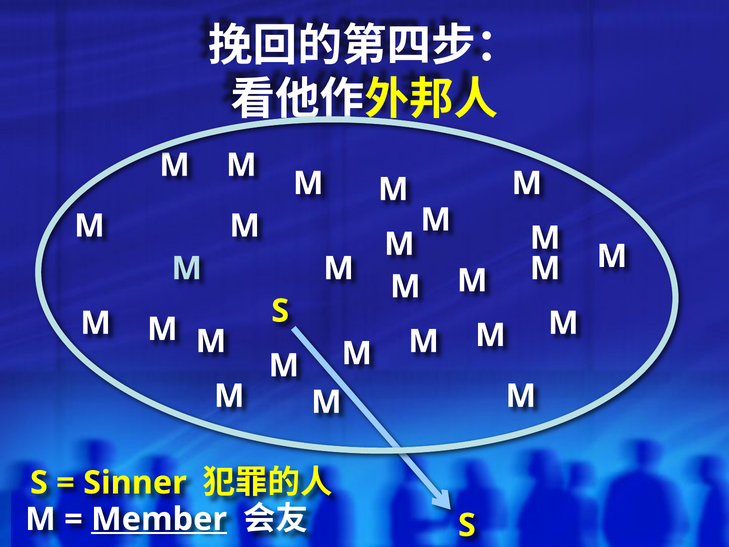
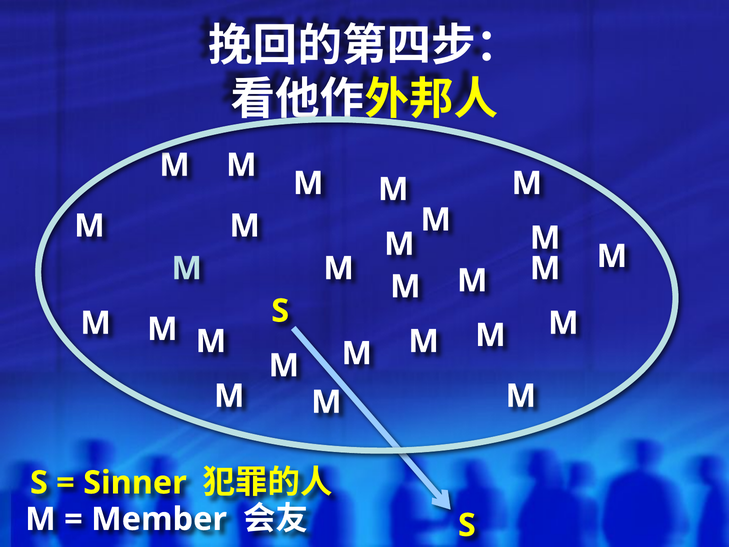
Member underline: present -> none
